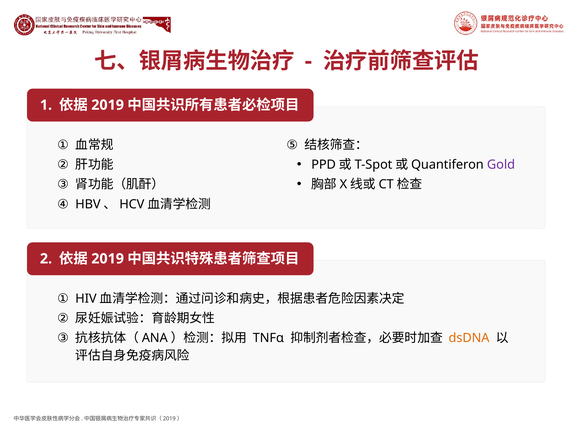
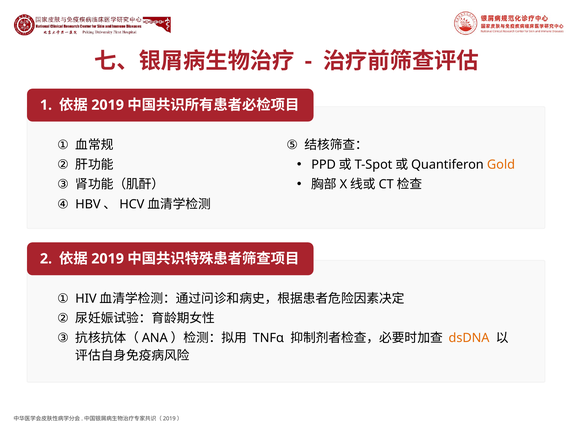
Gold colour: purple -> orange
